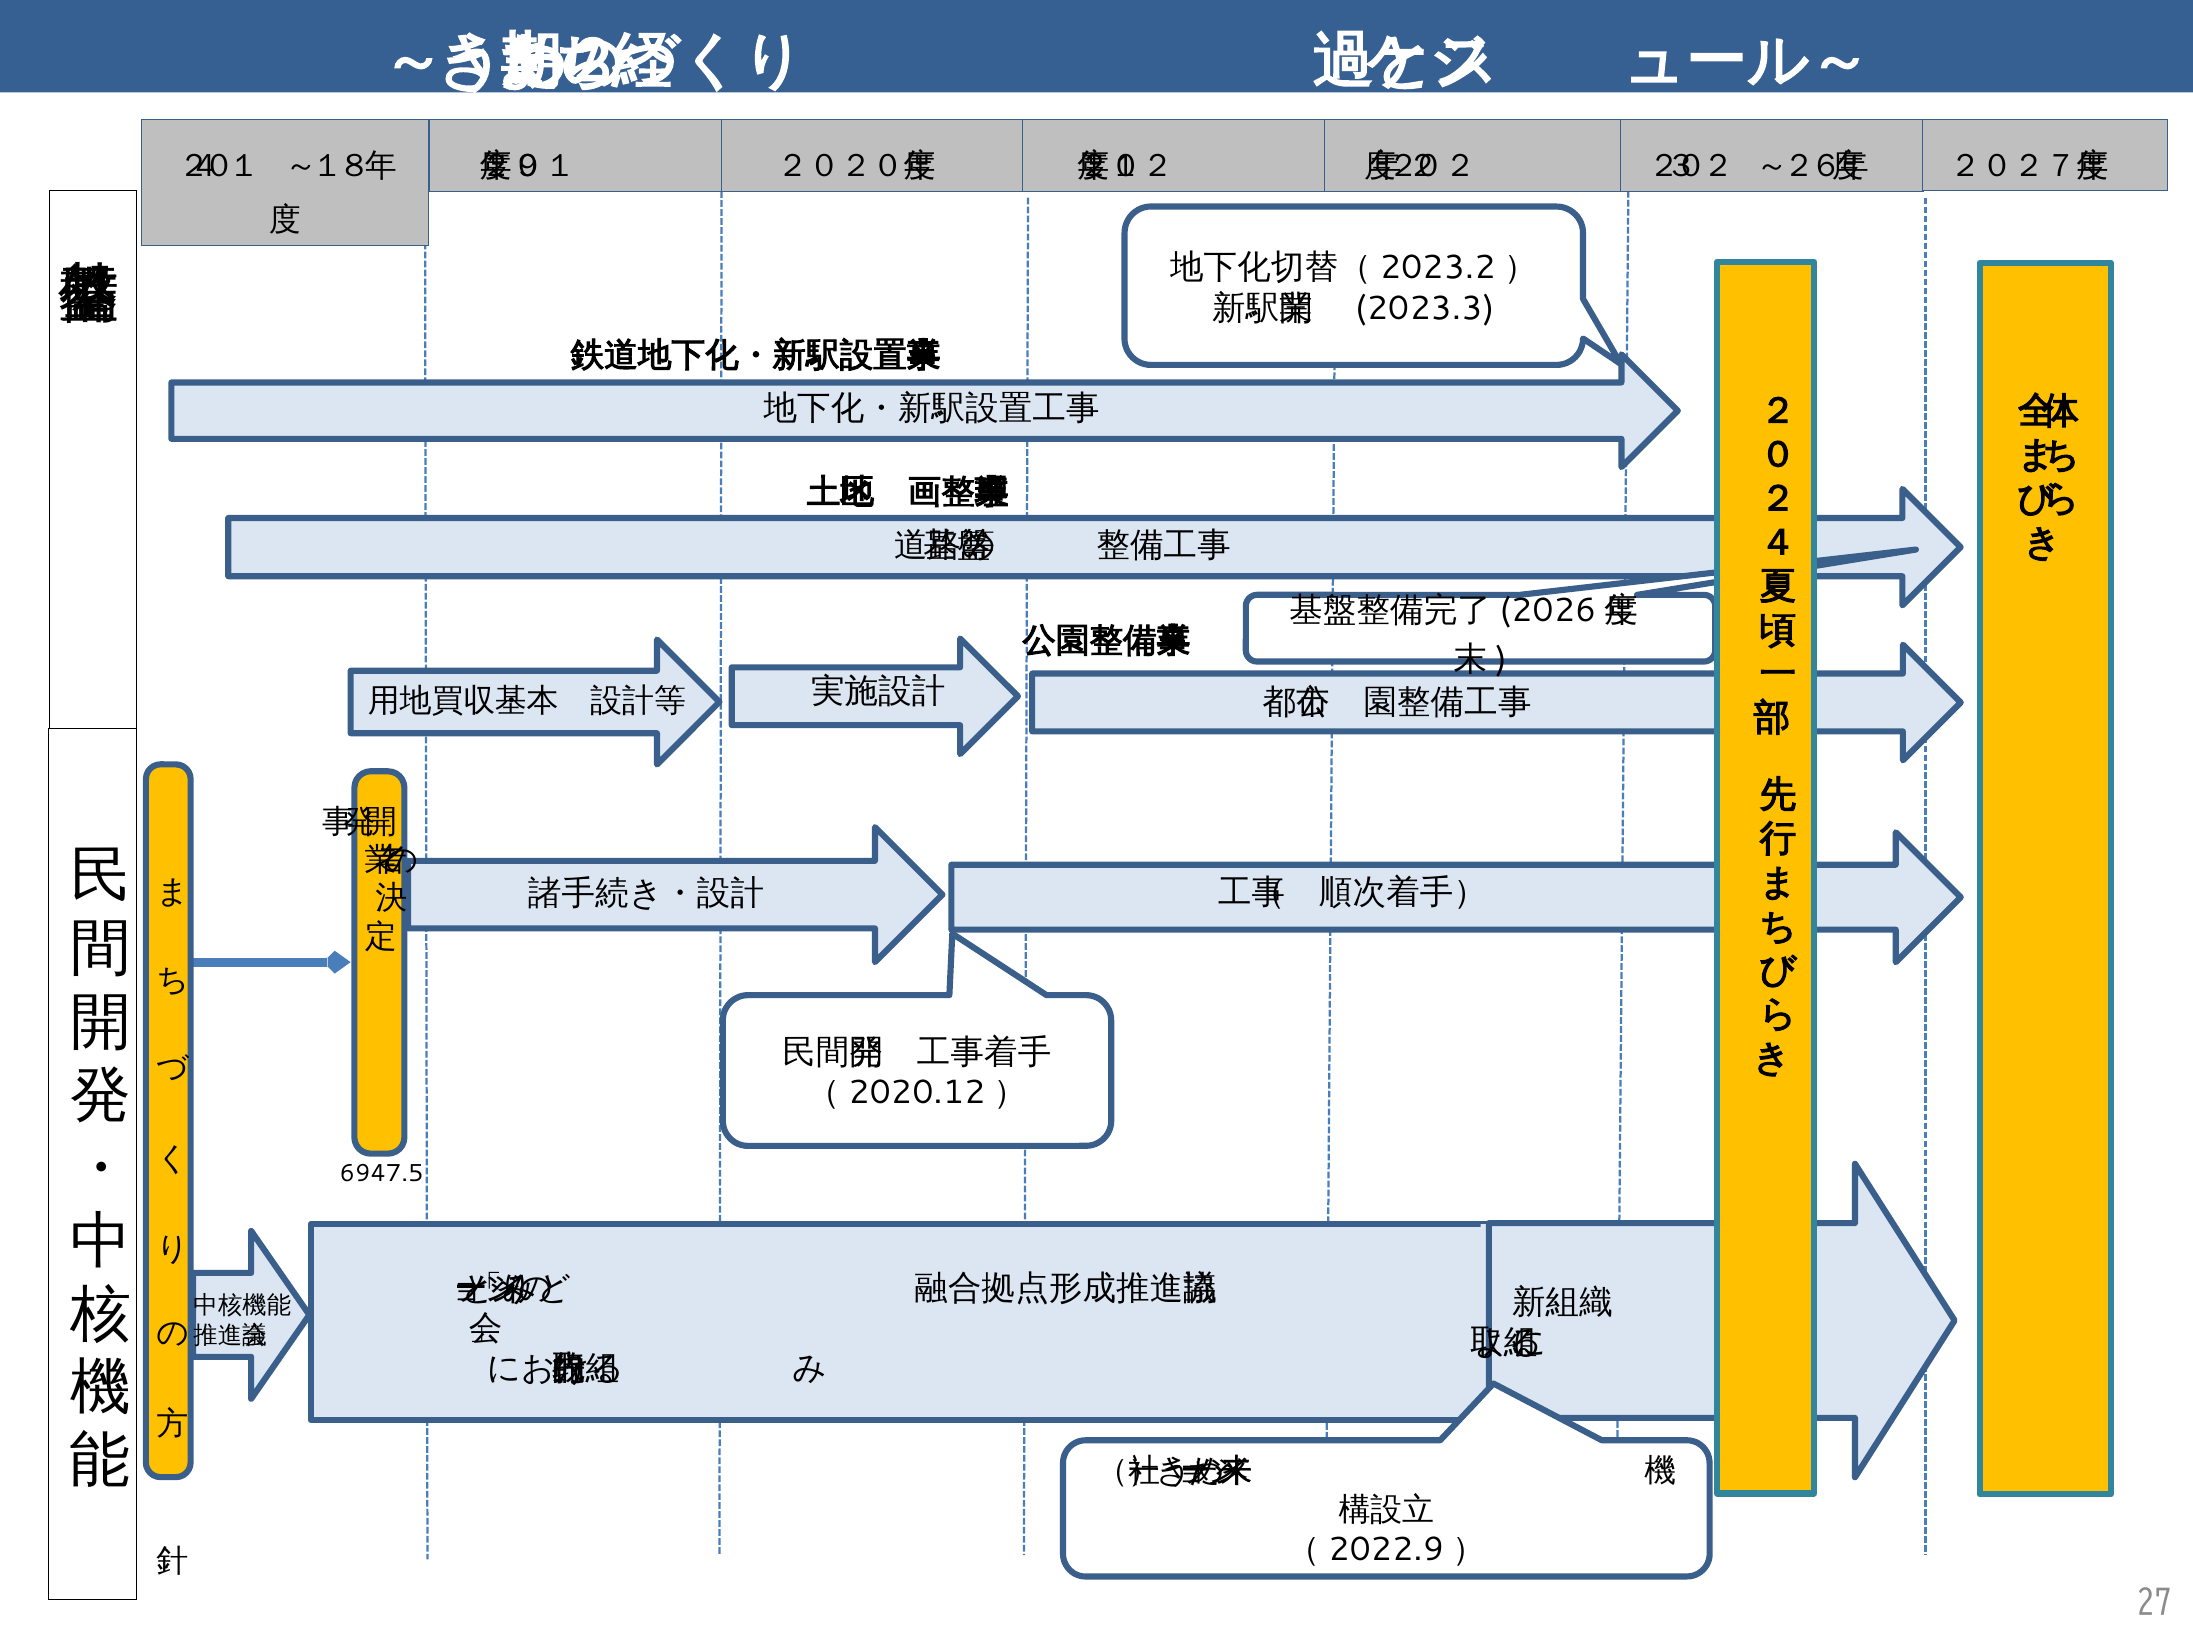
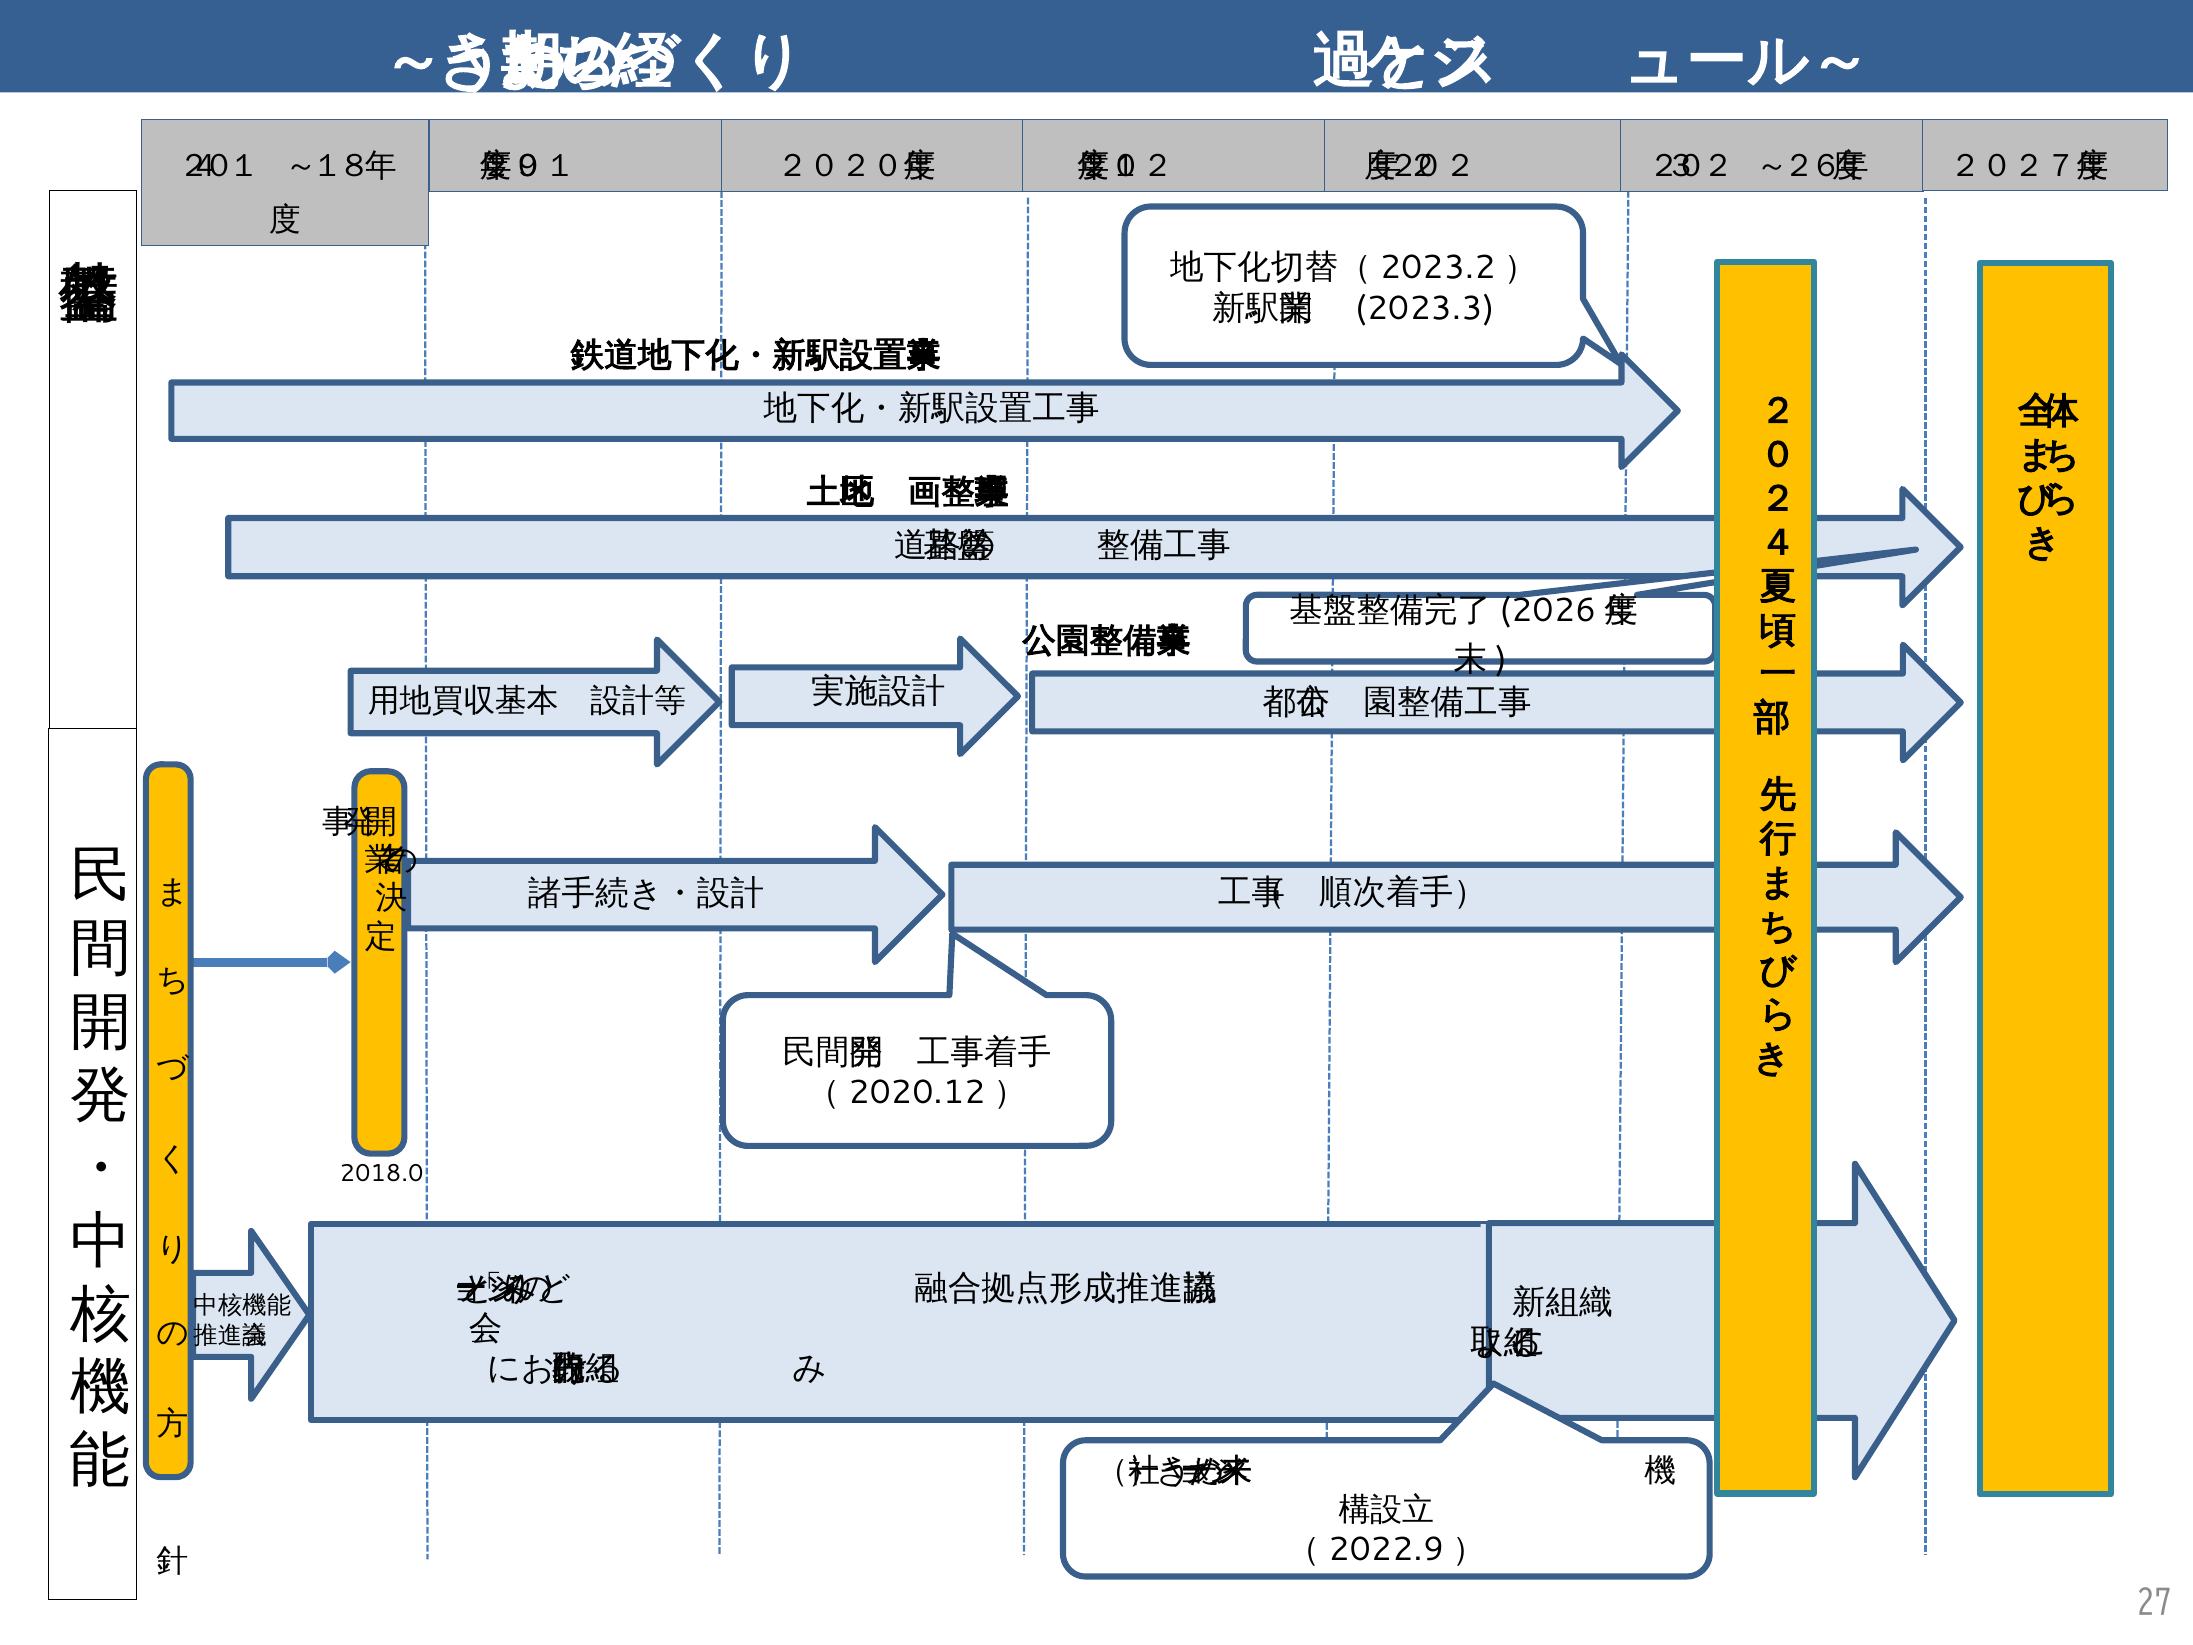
6947.5: 6947.5 -> 2018.0
